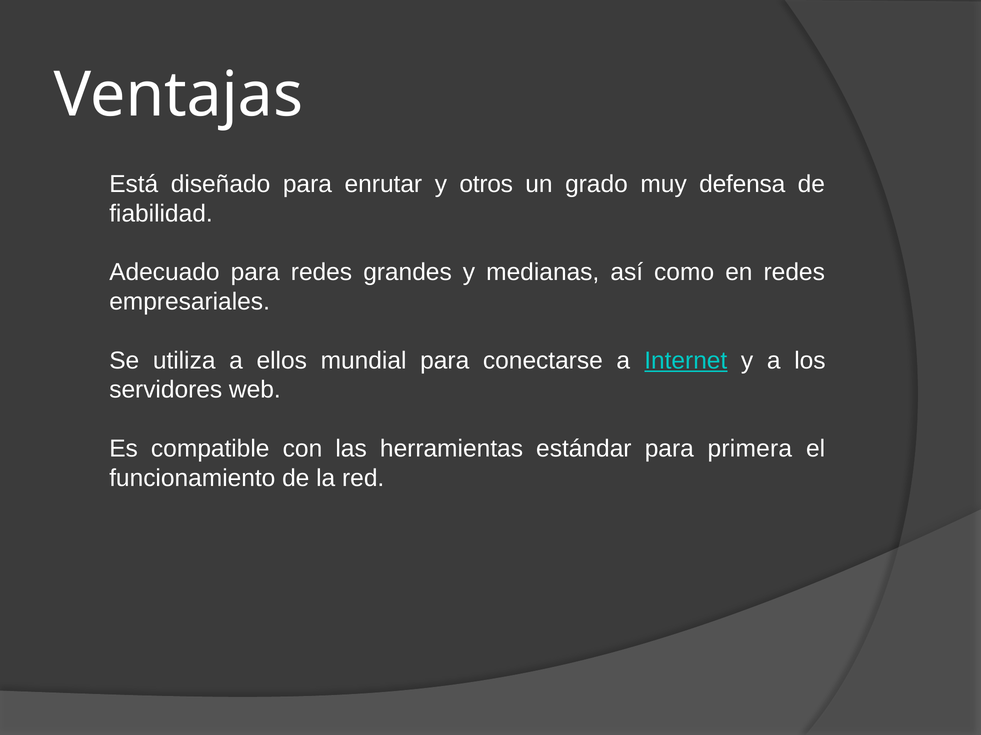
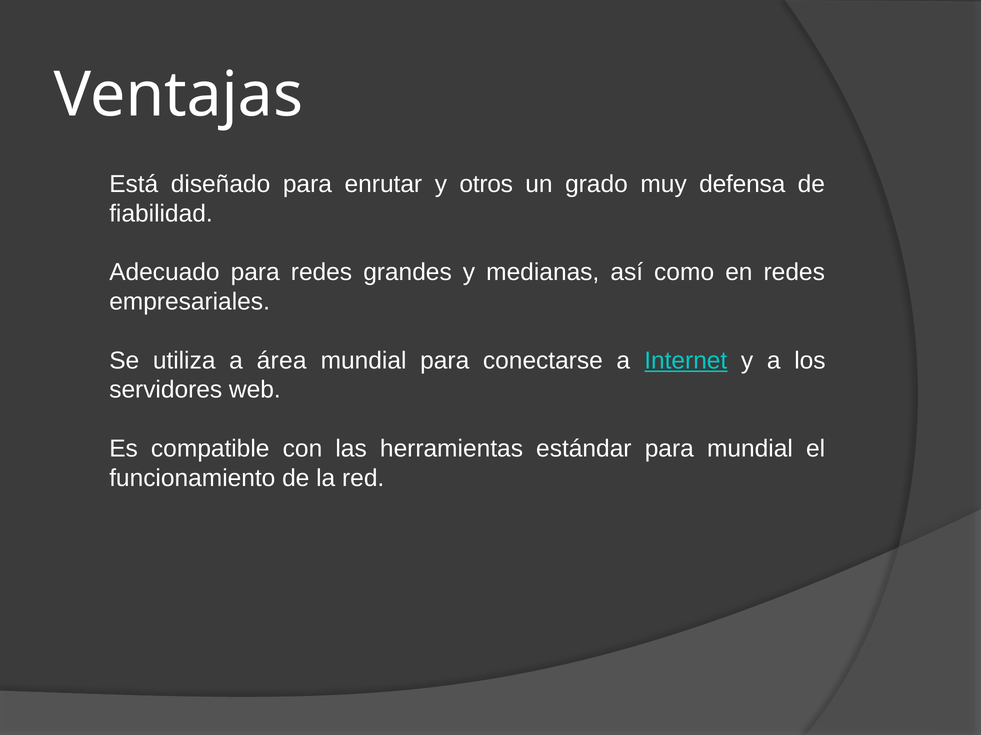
ellos: ellos -> área
para primera: primera -> mundial
